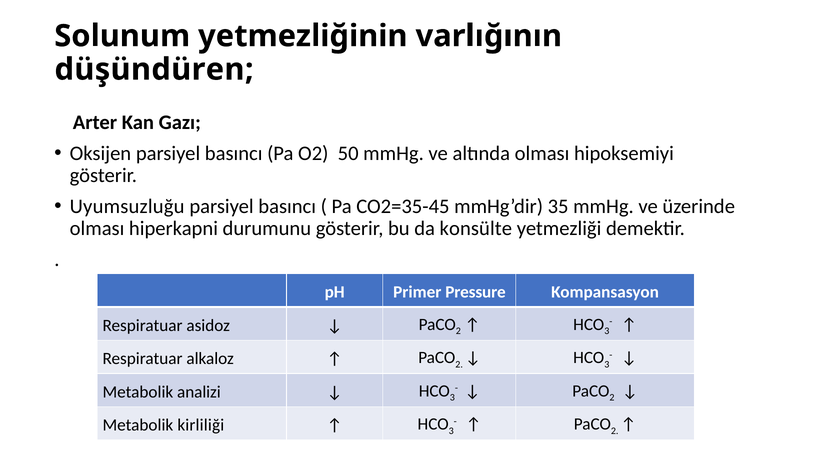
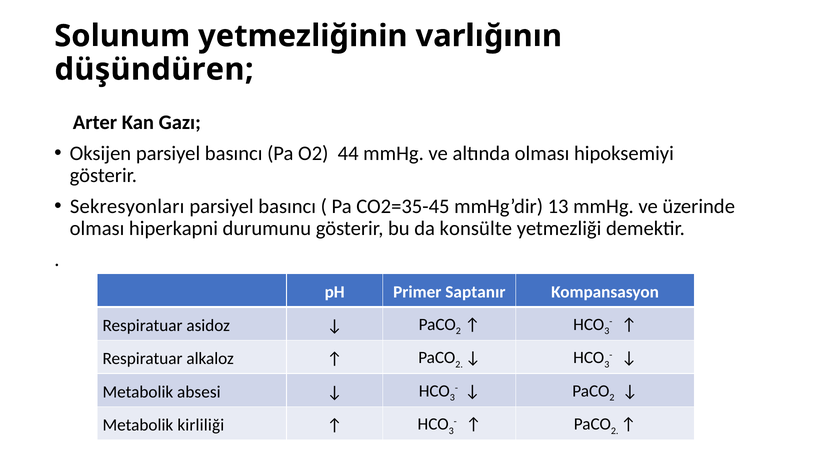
50: 50 -> 44
Uyumsuzluğu: Uyumsuzluğu -> Sekresyonları
35: 35 -> 13
Pressure: Pressure -> Saptanır
analizi: analizi -> absesi
